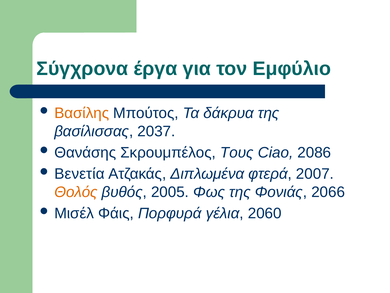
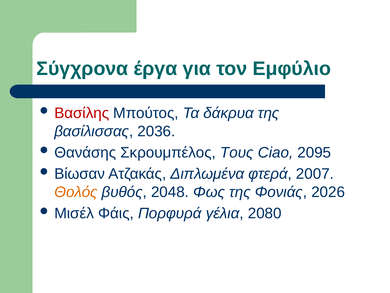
Βασίλης colour: orange -> red
2037: 2037 -> 2036
2086: 2086 -> 2095
Βενετία: Βενετία -> Βίωσαν
2005: 2005 -> 2048
2066: 2066 -> 2026
2060: 2060 -> 2080
